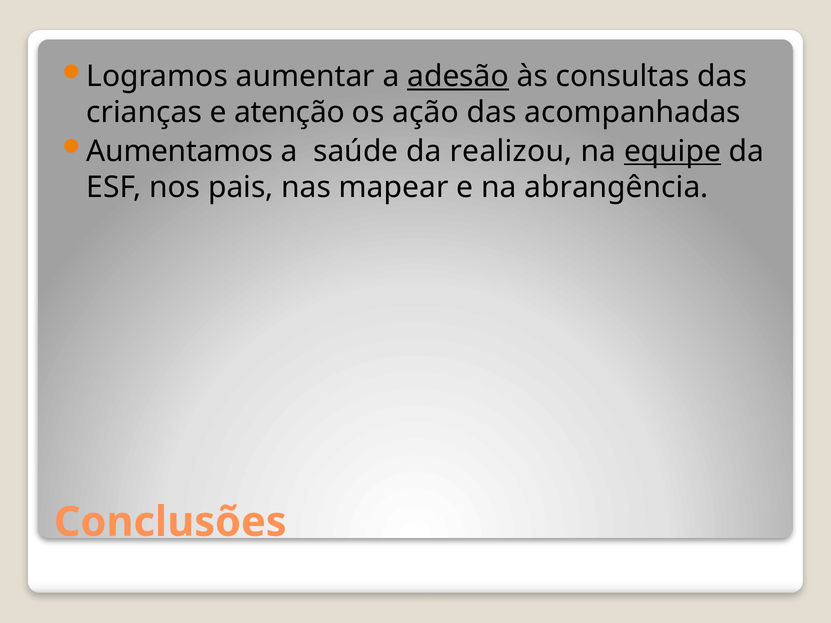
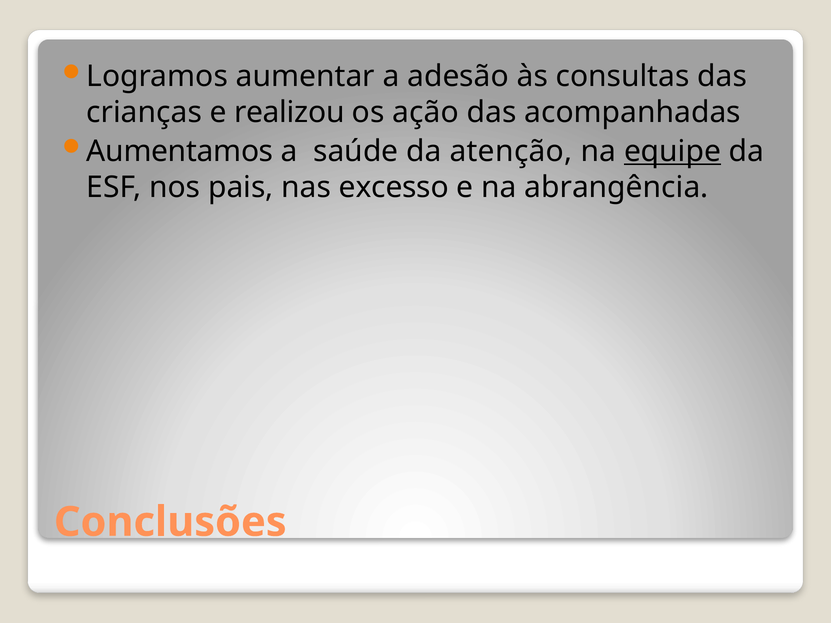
adesão underline: present -> none
atenção: atenção -> realizou
realizou: realizou -> atenção
mapear: mapear -> excesso
